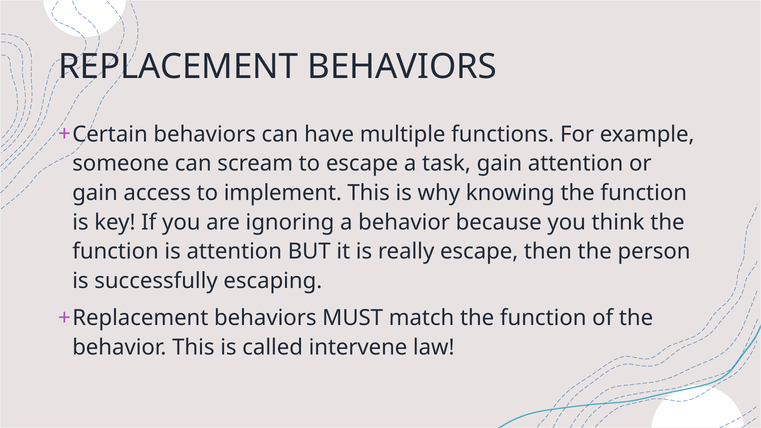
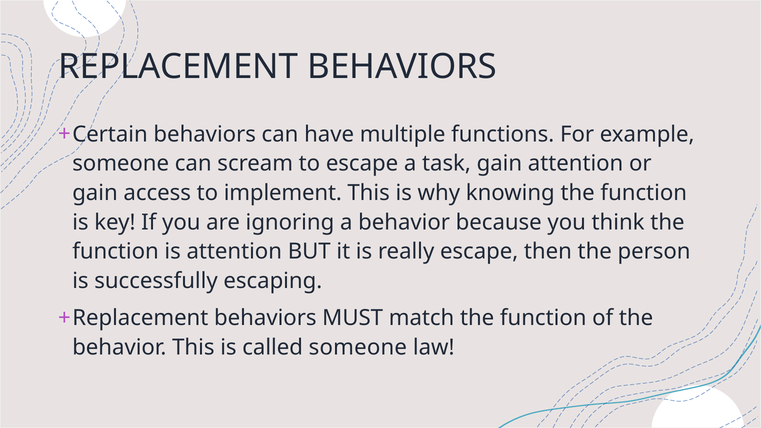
called intervene: intervene -> someone
